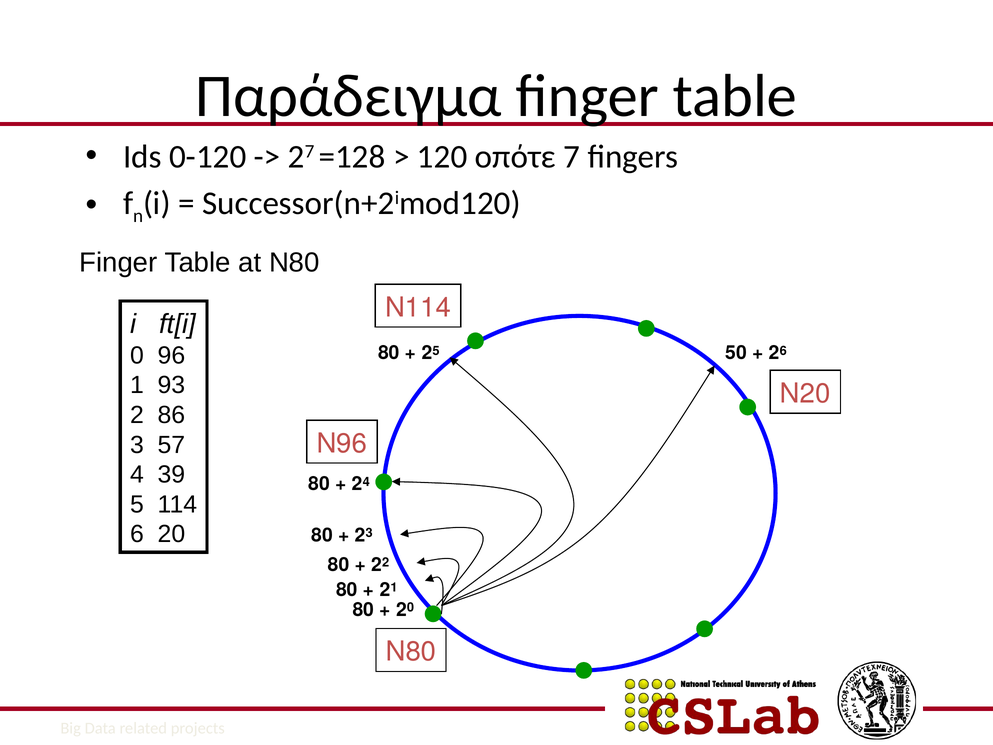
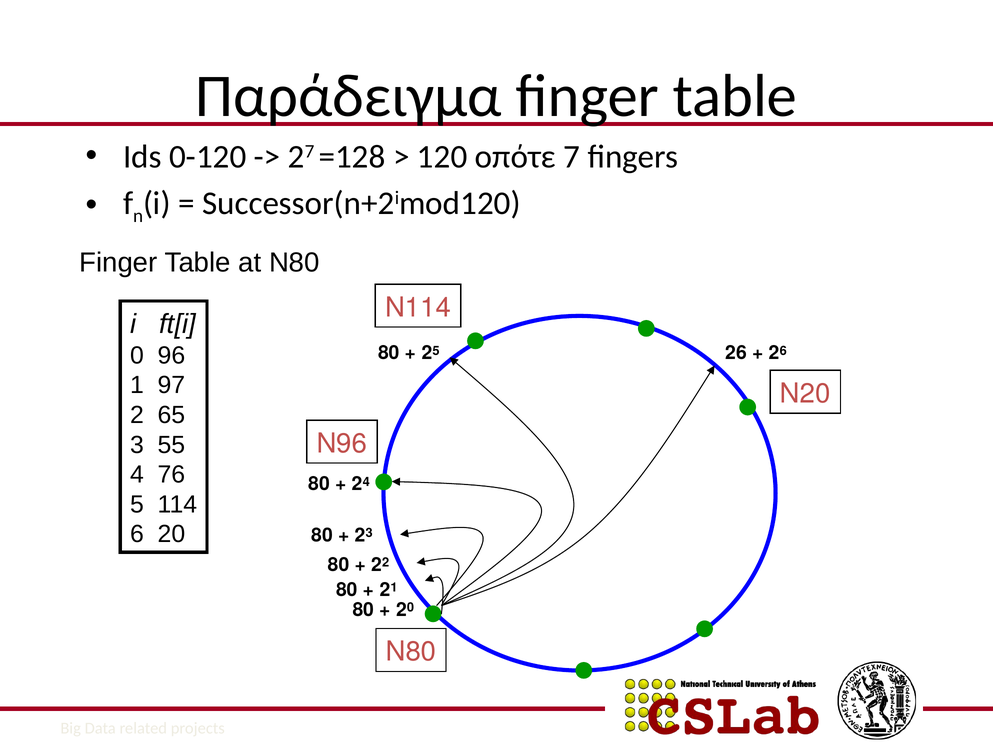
25 50: 50 -> 26
93: 93 -> 97
86: 86 -> 65
57: 57 -> 55
39: 39 -> 76
